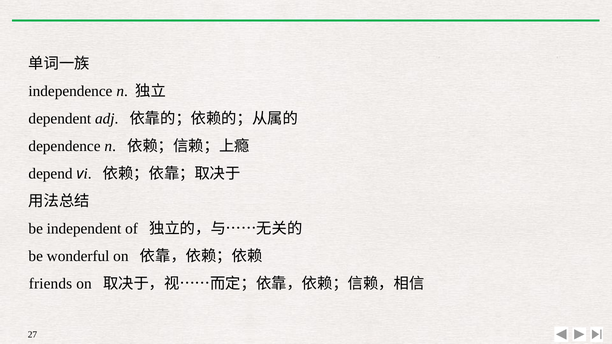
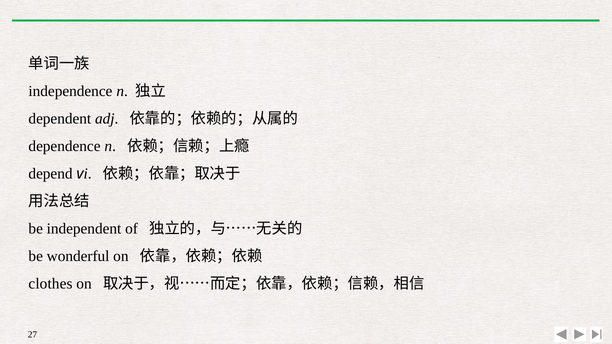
friends: friends -> clothes
